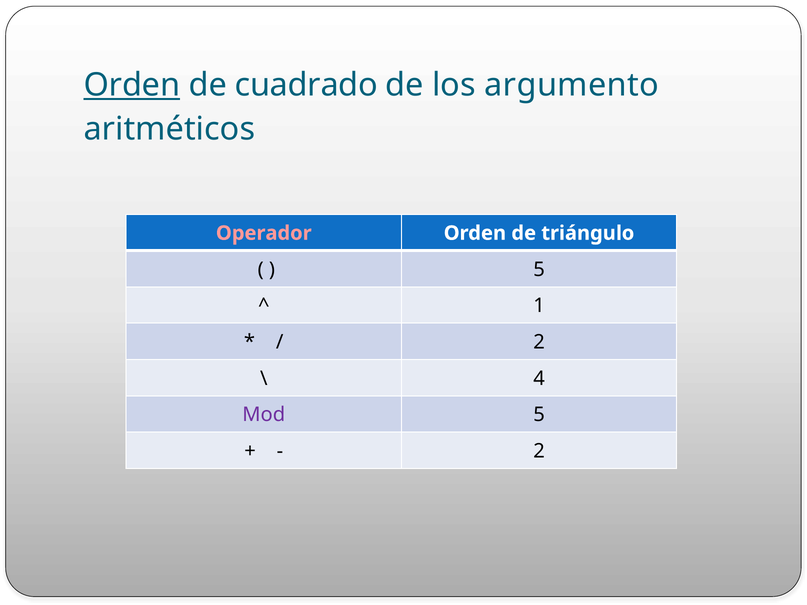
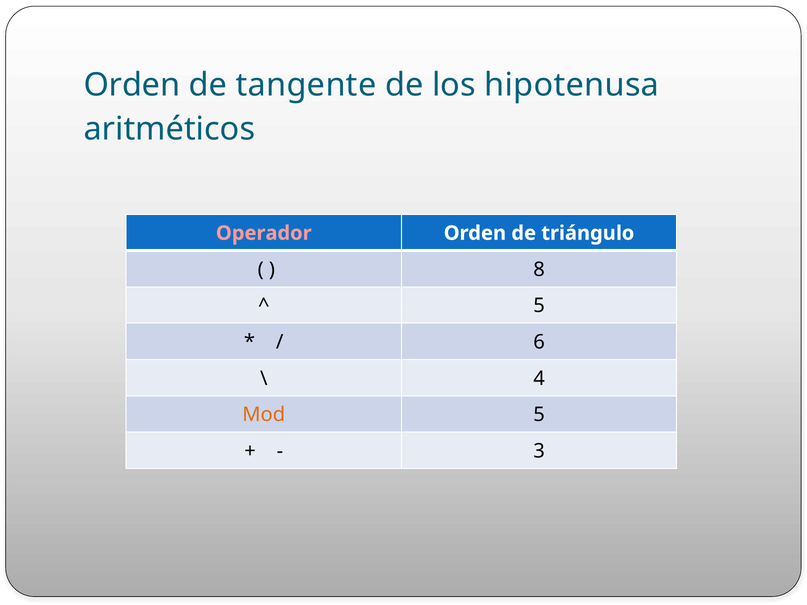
Orden at (132, 85) underline: present -> none
cuadrado: cuadrado -> tangente
argumento: argumento -> hipotenusa
5 at (539, 270): 5 -> 8
1 at (539, 306): 1 -> 5
2 at (539, 342): 2 -> 6
Mod colour: purple -> orange
2 at (539, 451): 2 -> 3
